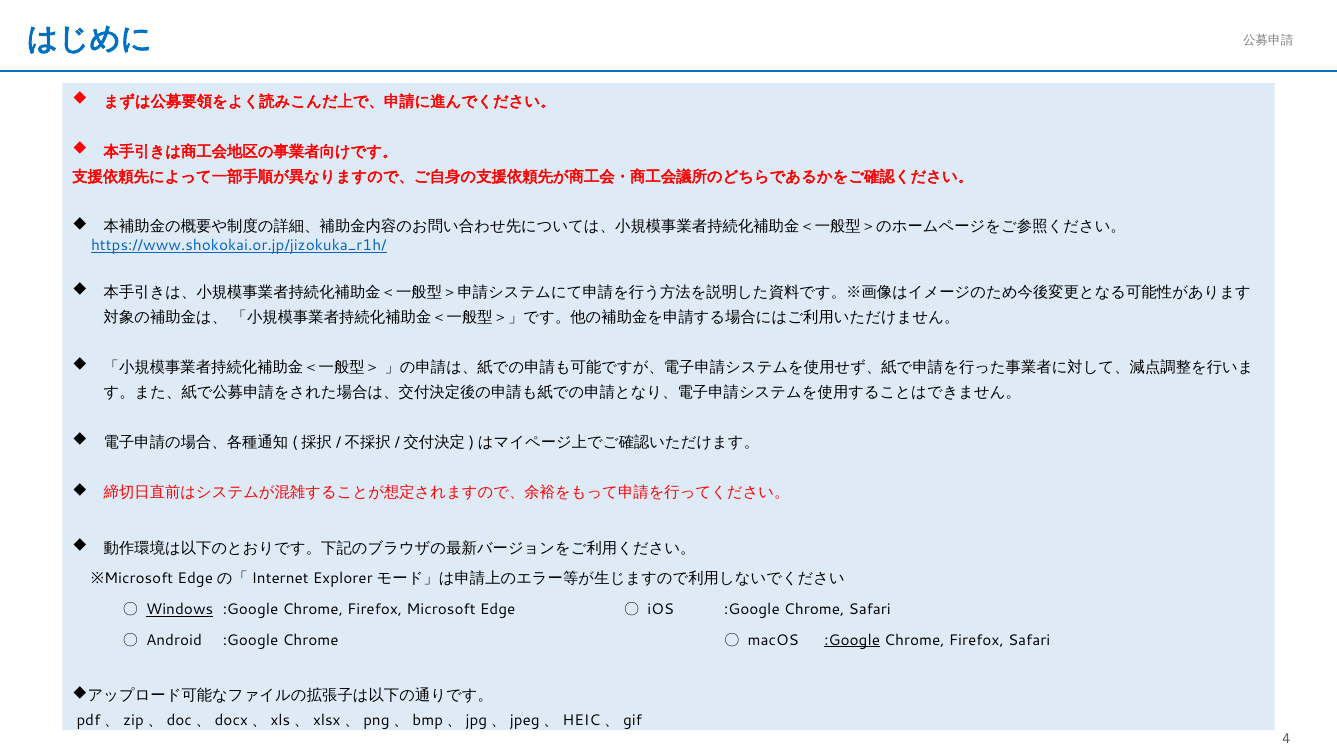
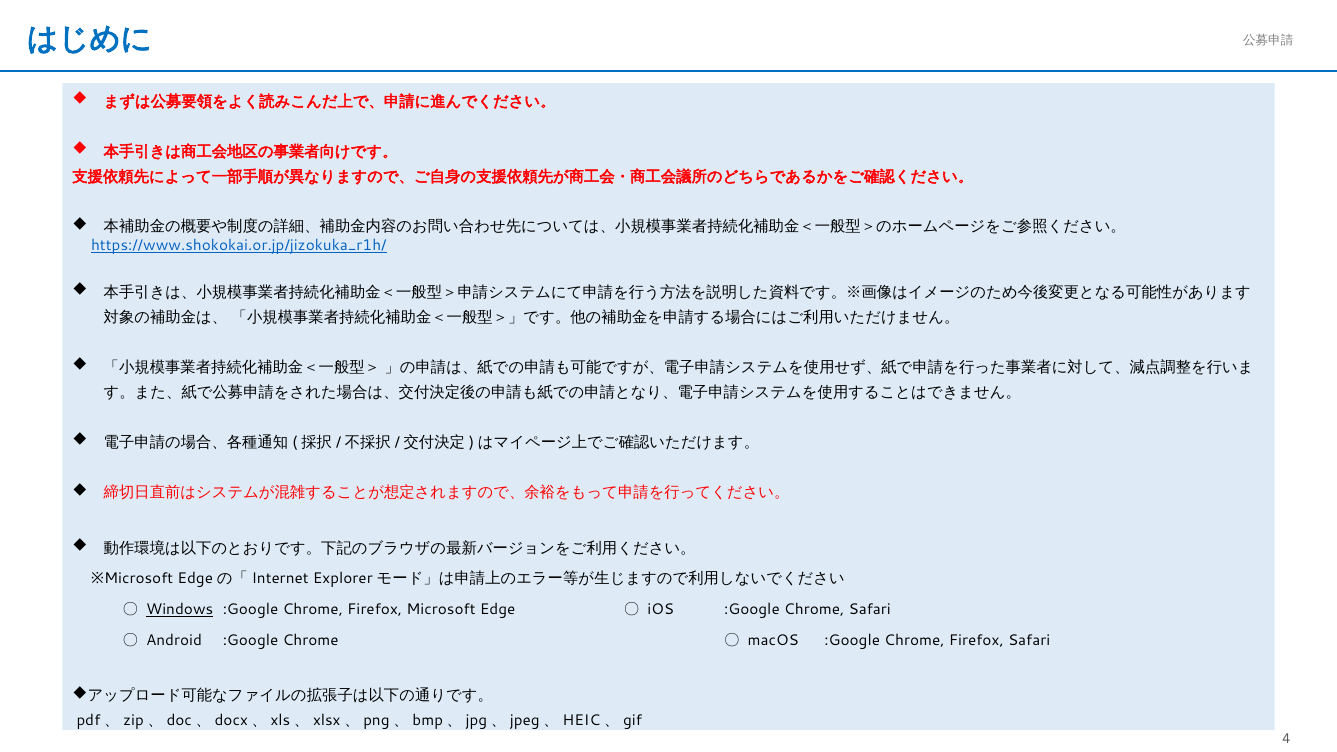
:Google at (852, 640) underline: present -> none
